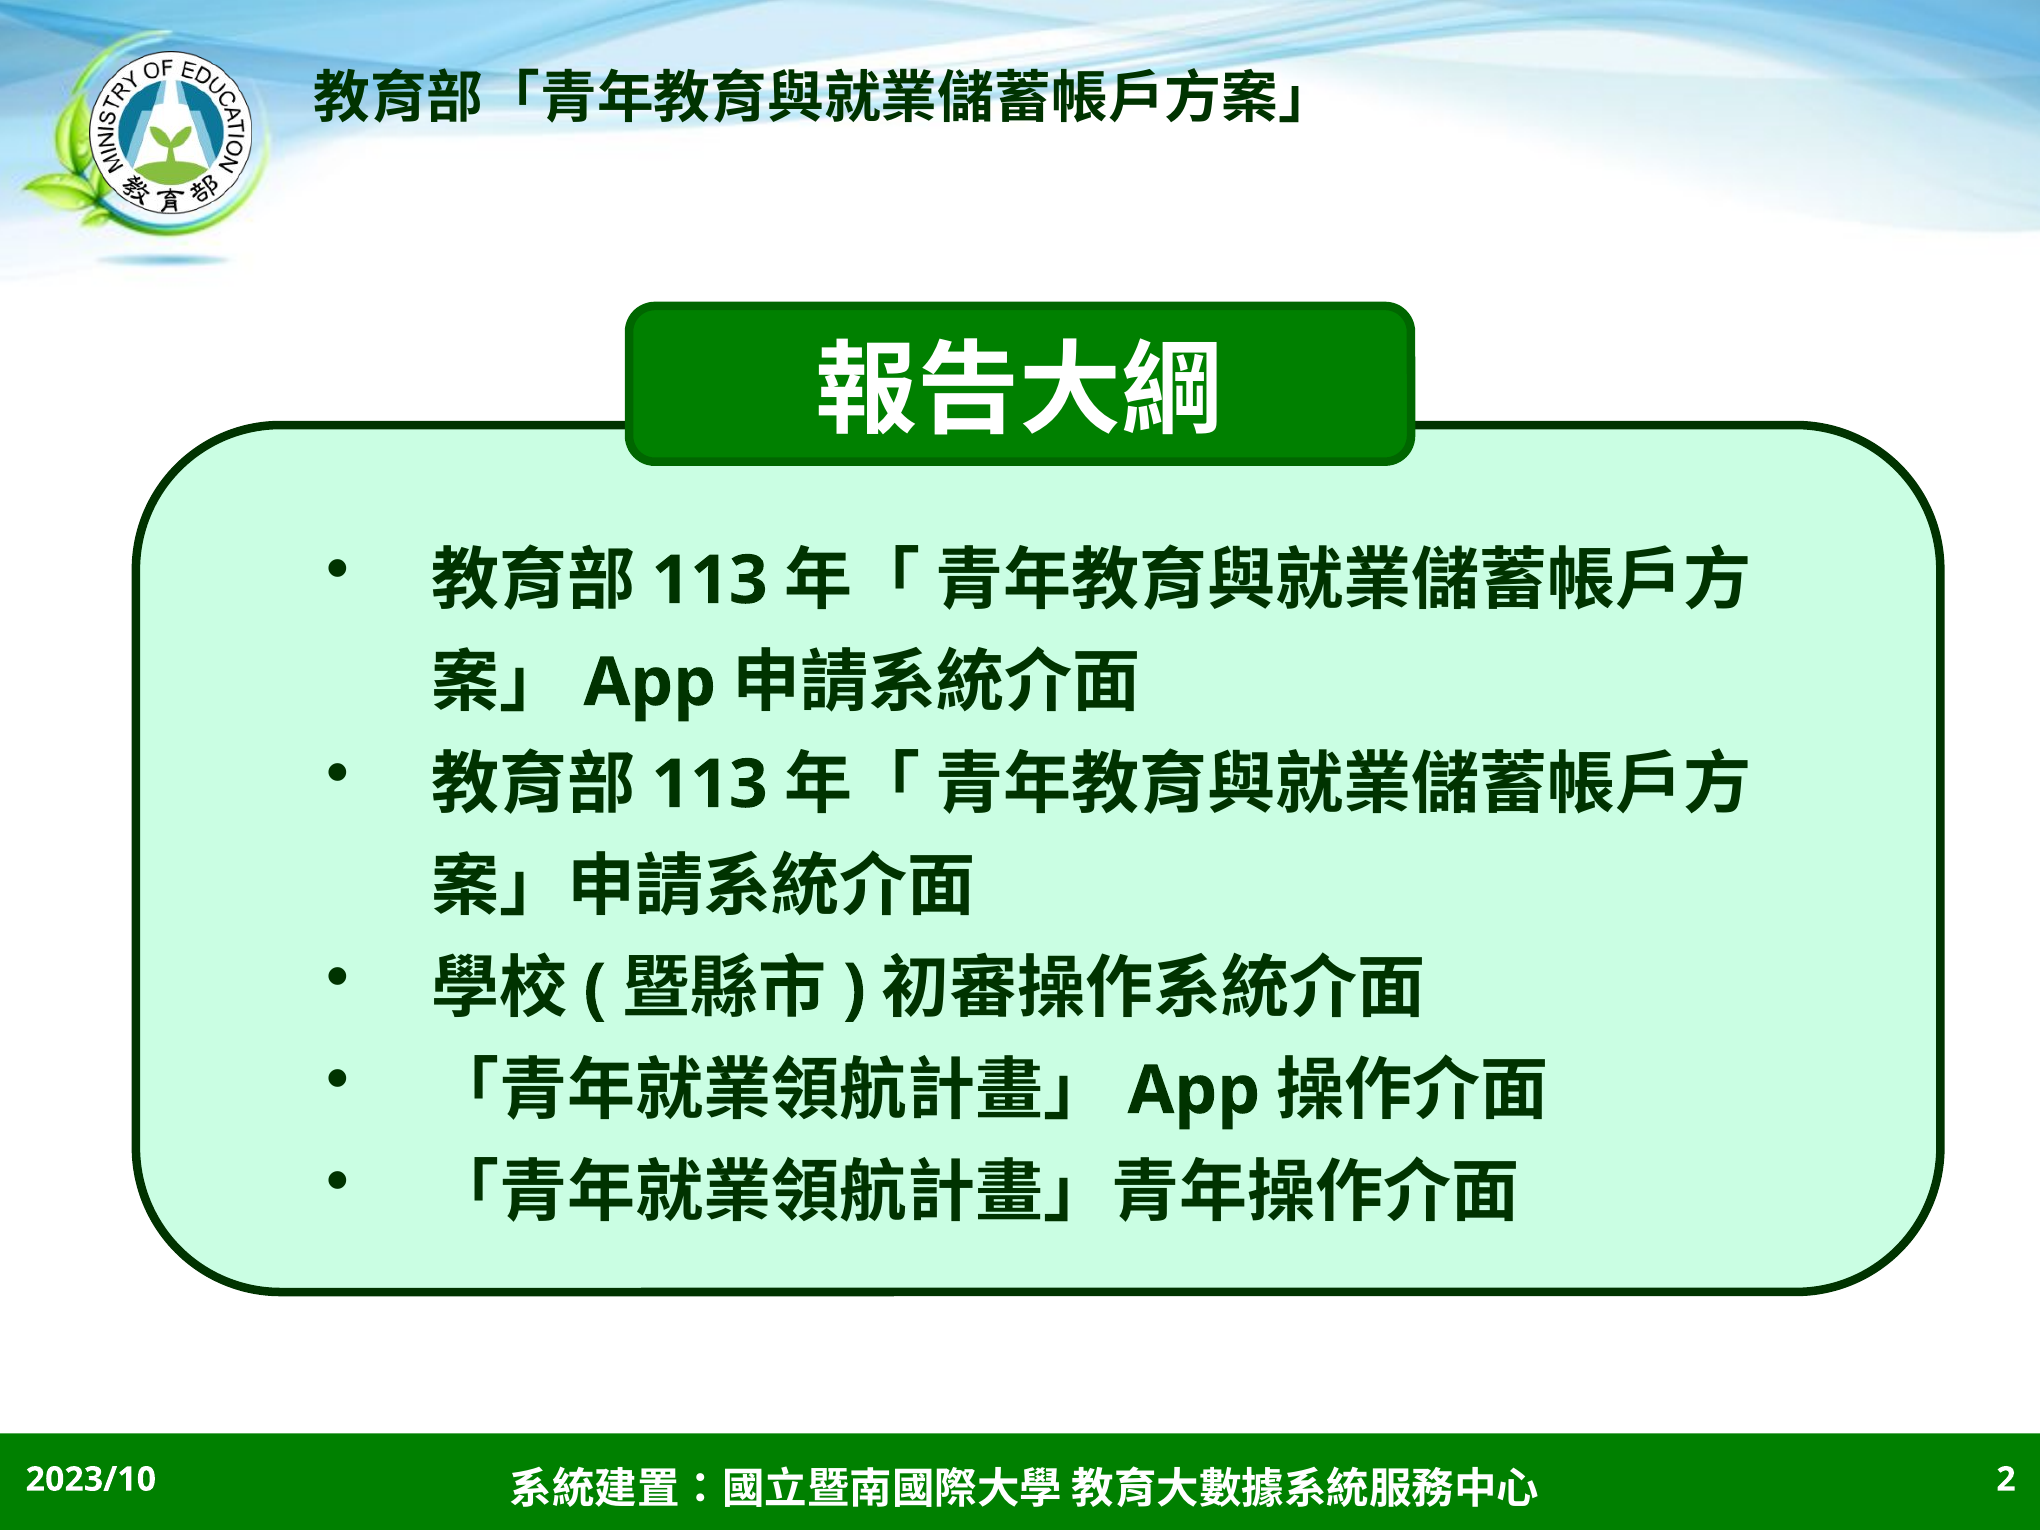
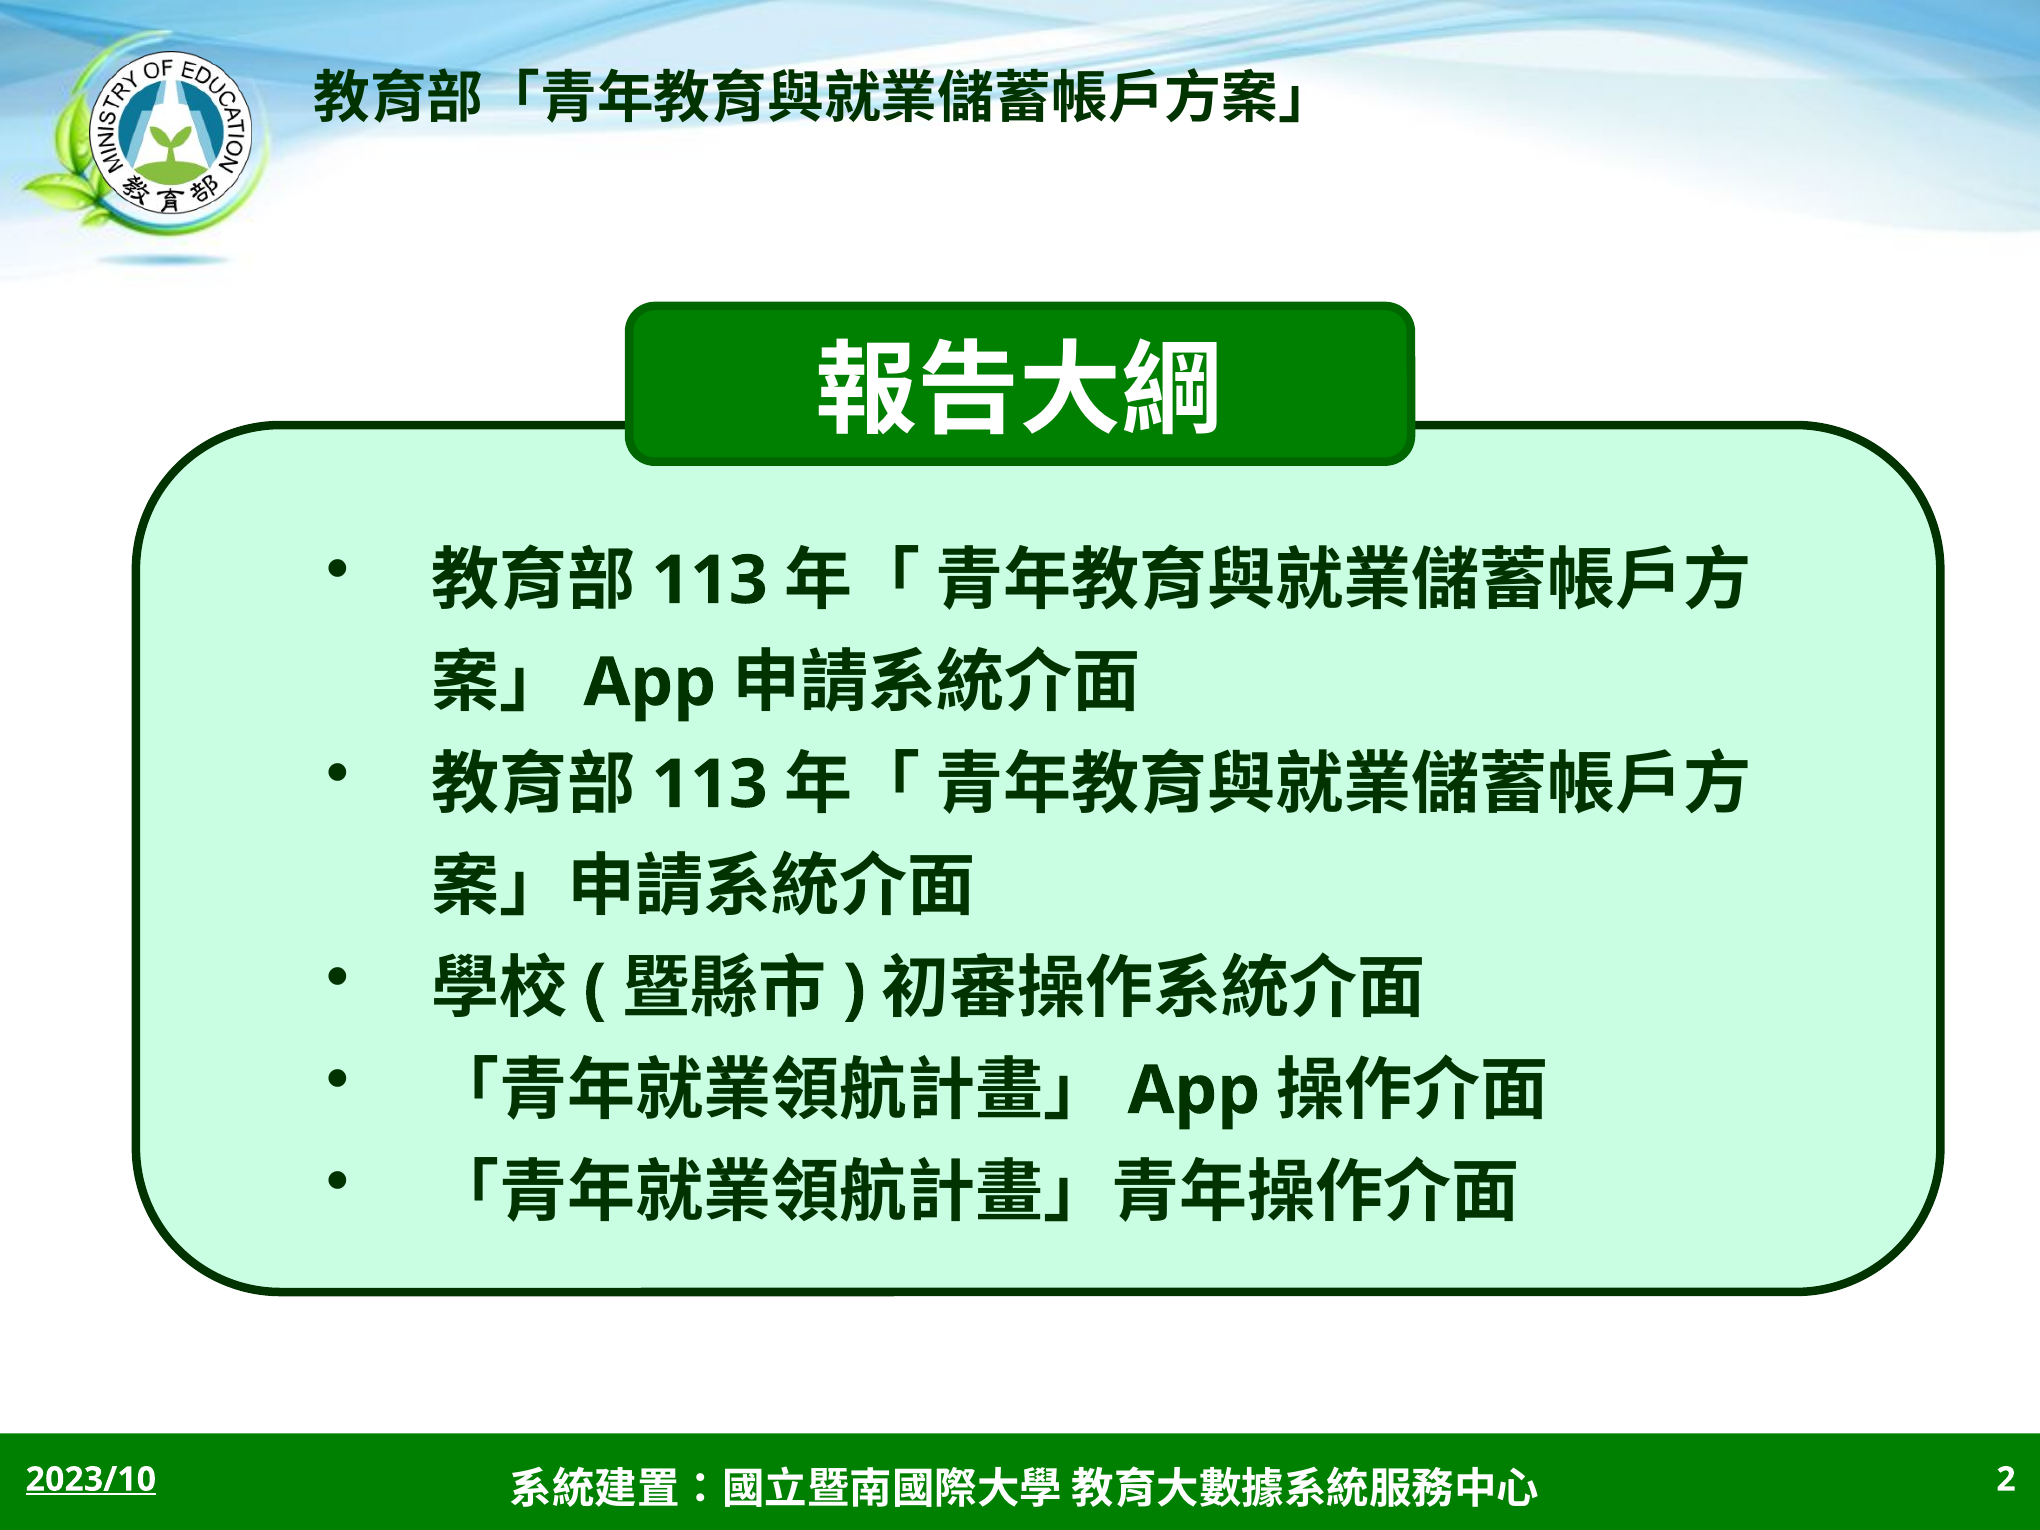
2023/10 underline: none -> present
